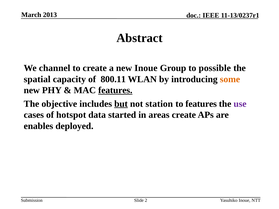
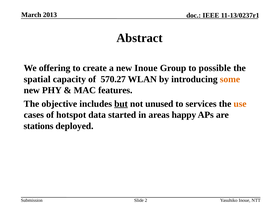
channel: channel -> offering
800.11: 800.11 -> 570.27
features at (115, 90) underline: present -> none
station: station -> unused
to features: features -> services
use colour: purple -> orange
areas create: create -> happy
enables: enables -> stations
